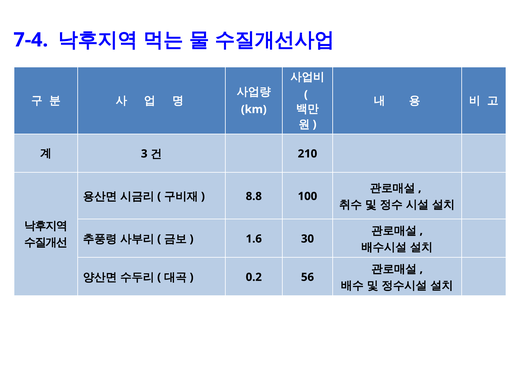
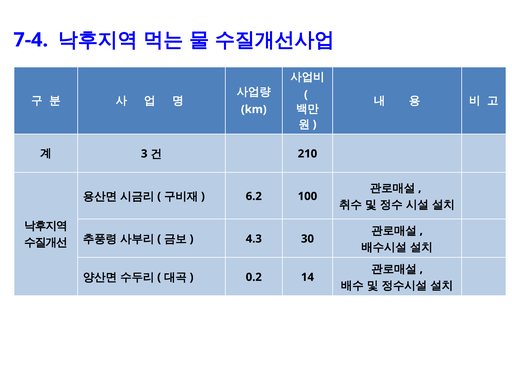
8.8: 8.8 -> 6.2
1.6: 1.6 -> 4.3
56: 56 -> 14
